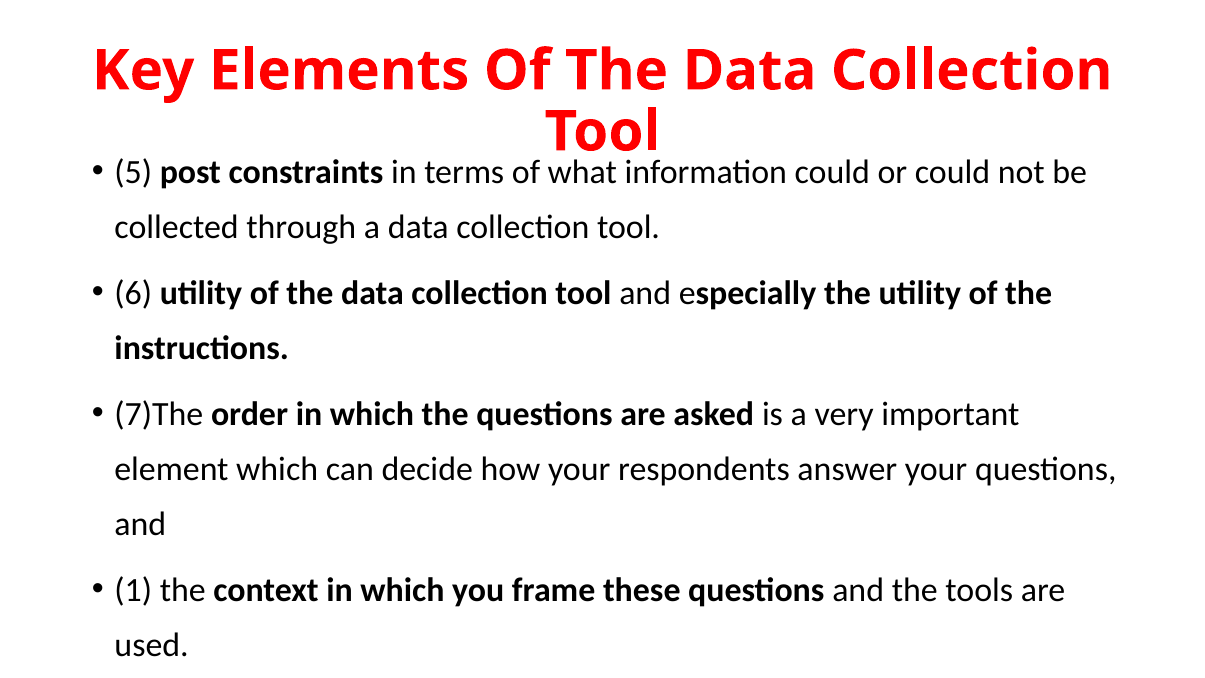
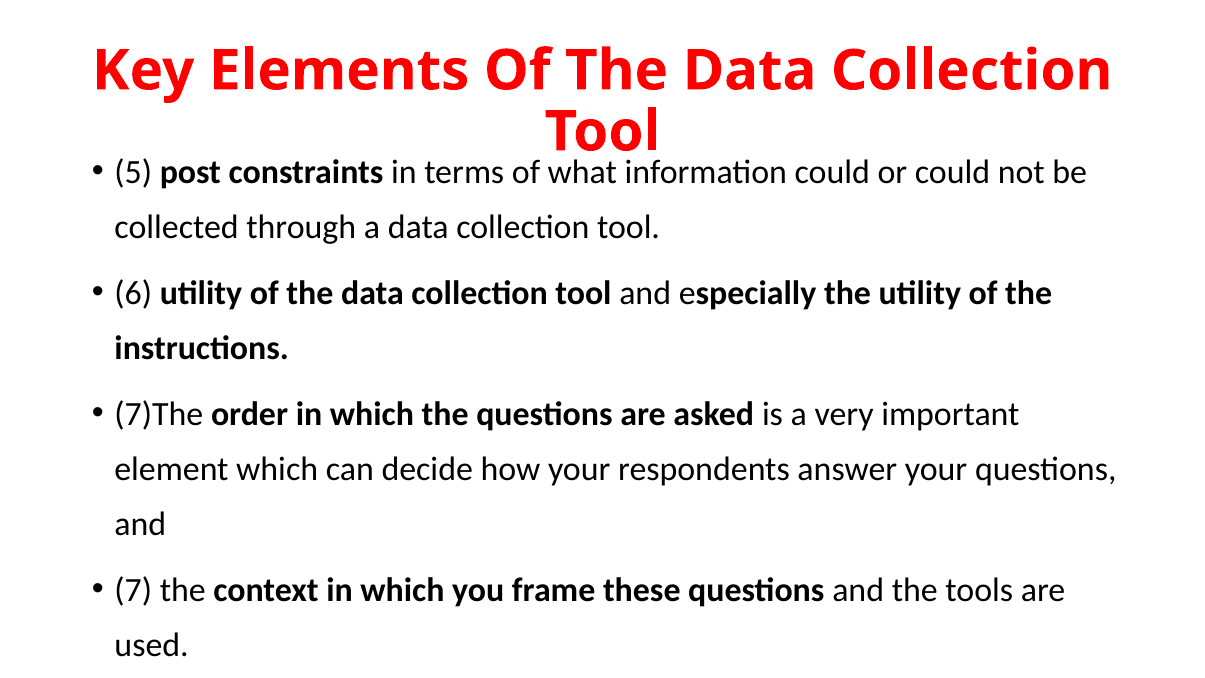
1: 1 -> 7
